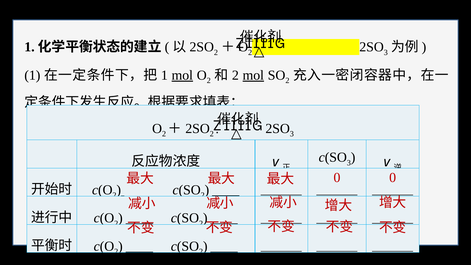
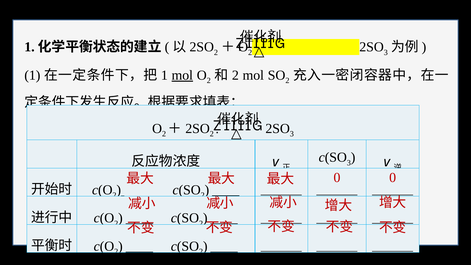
mol at (253, 75) underline: present -> none
